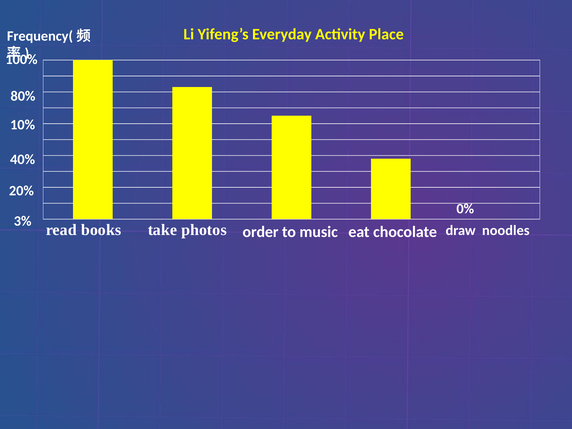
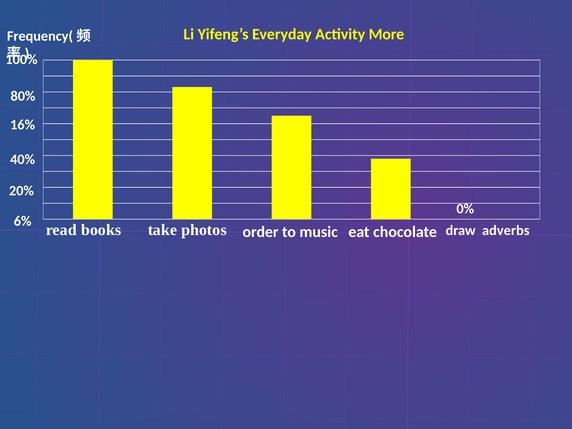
Place: Place -> More
10%: 10% -> 16%
3%: 3% -> 6%
noodles: noodles -> adverbs
